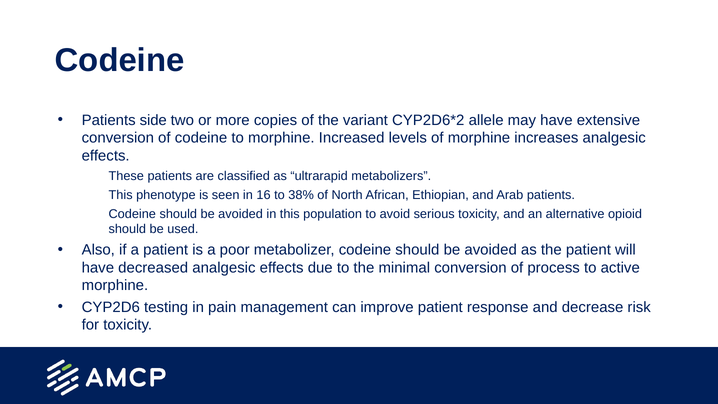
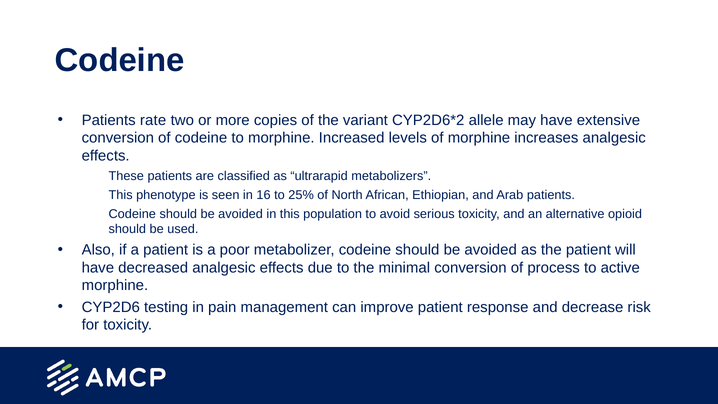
side: side -> rate
38%: 38% -> 25%
